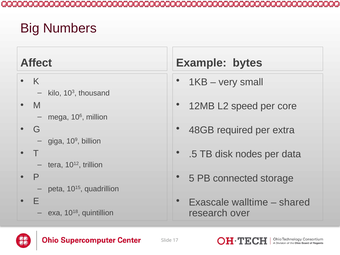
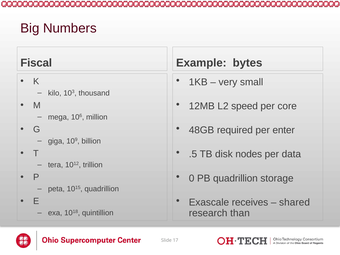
Affect: Affect -> Fiscal
extra: extra -> enter
5: 5 -> 0
PB connected: connected -> quadrillion
walltime: walltime -> receives
over: over -> than
